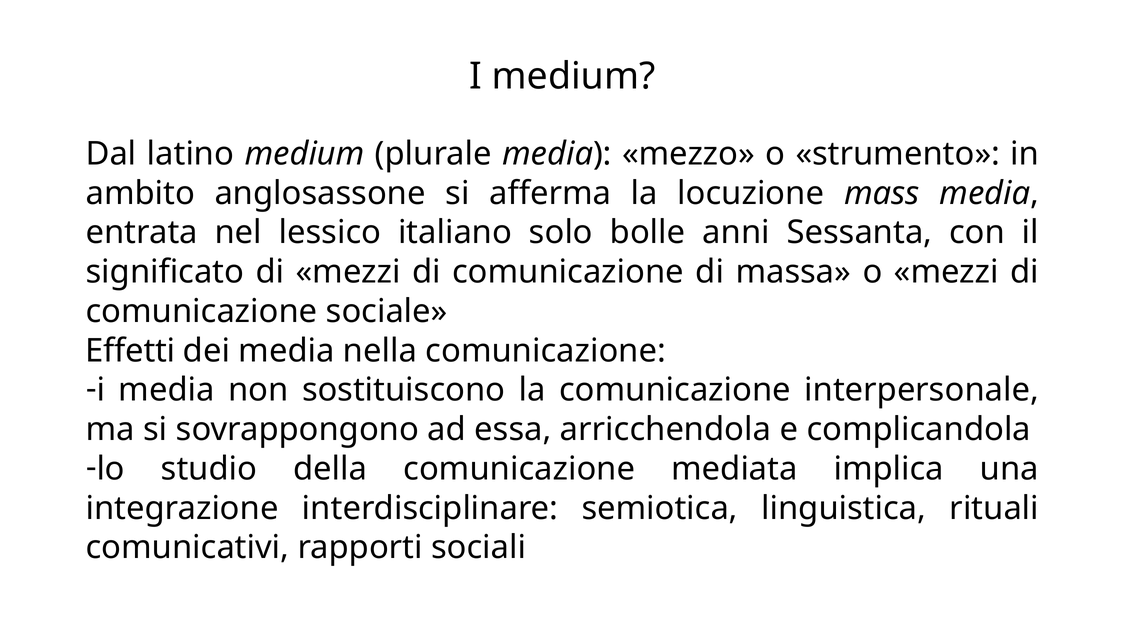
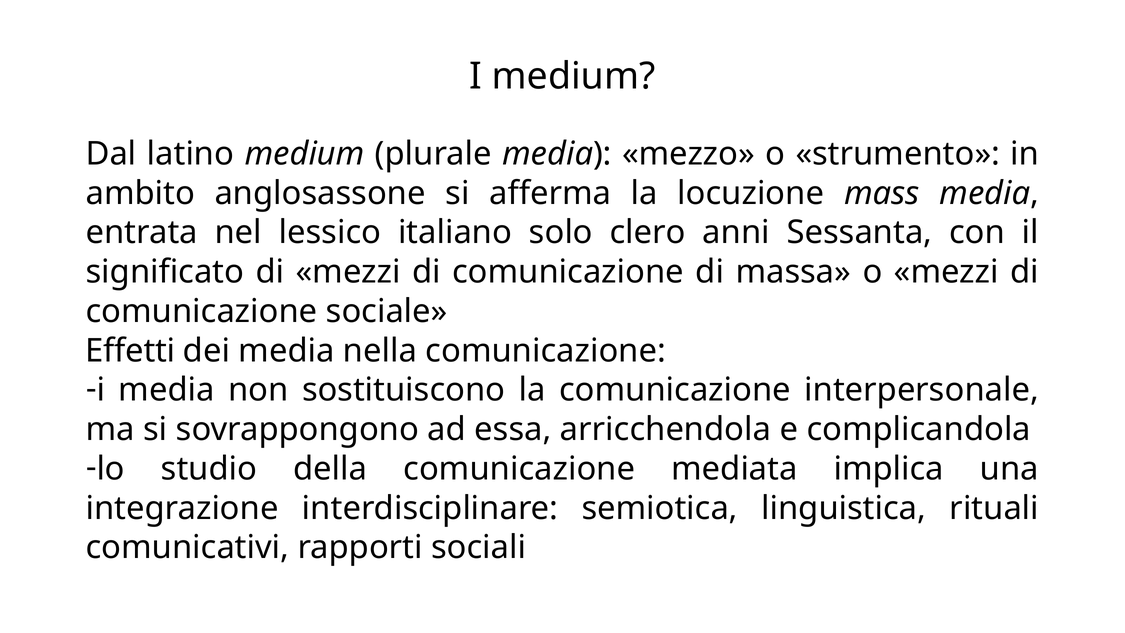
bolle: bolle -> clero
